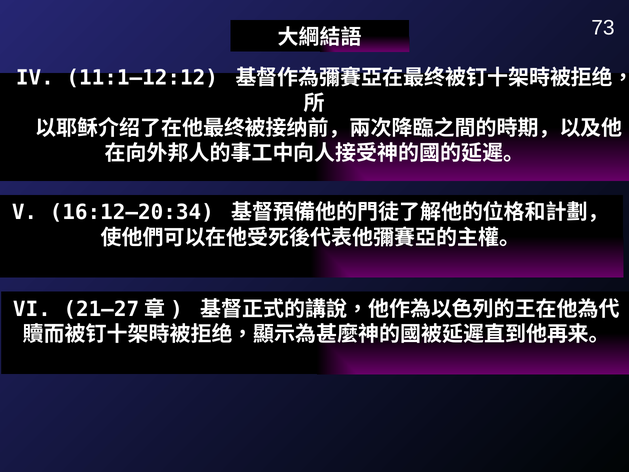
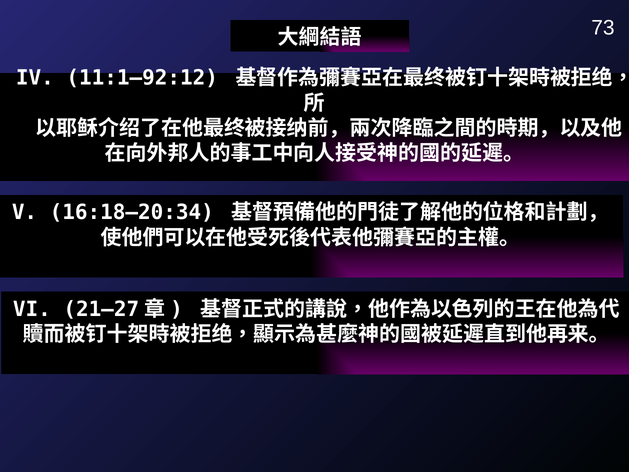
11:1–12:12: 11:1–12:12 -> 11:1–92:12
16:12–20:34: 16:12–20:34 -> 16:18–20:34
